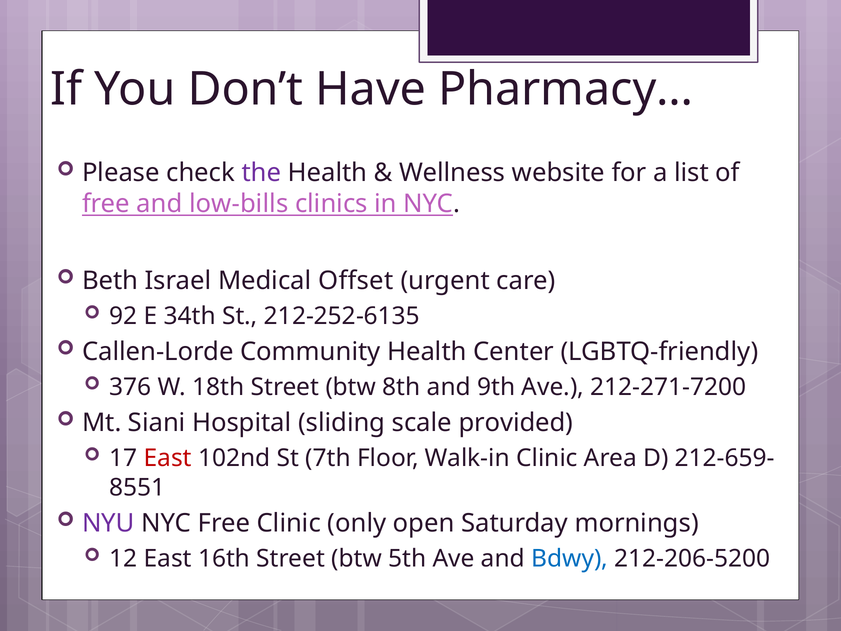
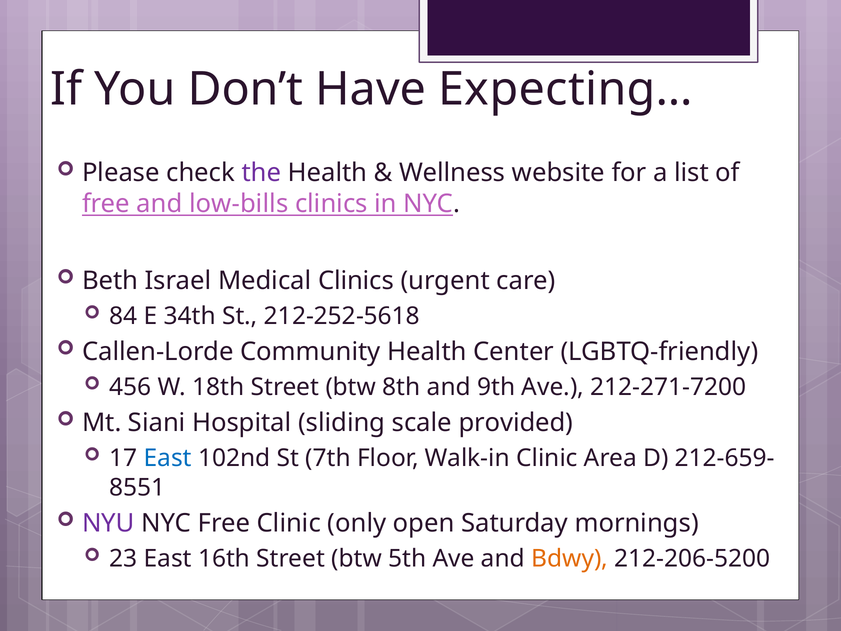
Pharmacy…: Pharmacy… -> Expecting…
Medical Offset: Offset -> Clinics
92: 92 -> 84
212-252-6135: 212-252-6135 -> 212-252-5618
376: 376 -> 456
East at (168, 458) colour: red -> blue
12: 12 -> 23
Bdwy colour: blue -> orange
